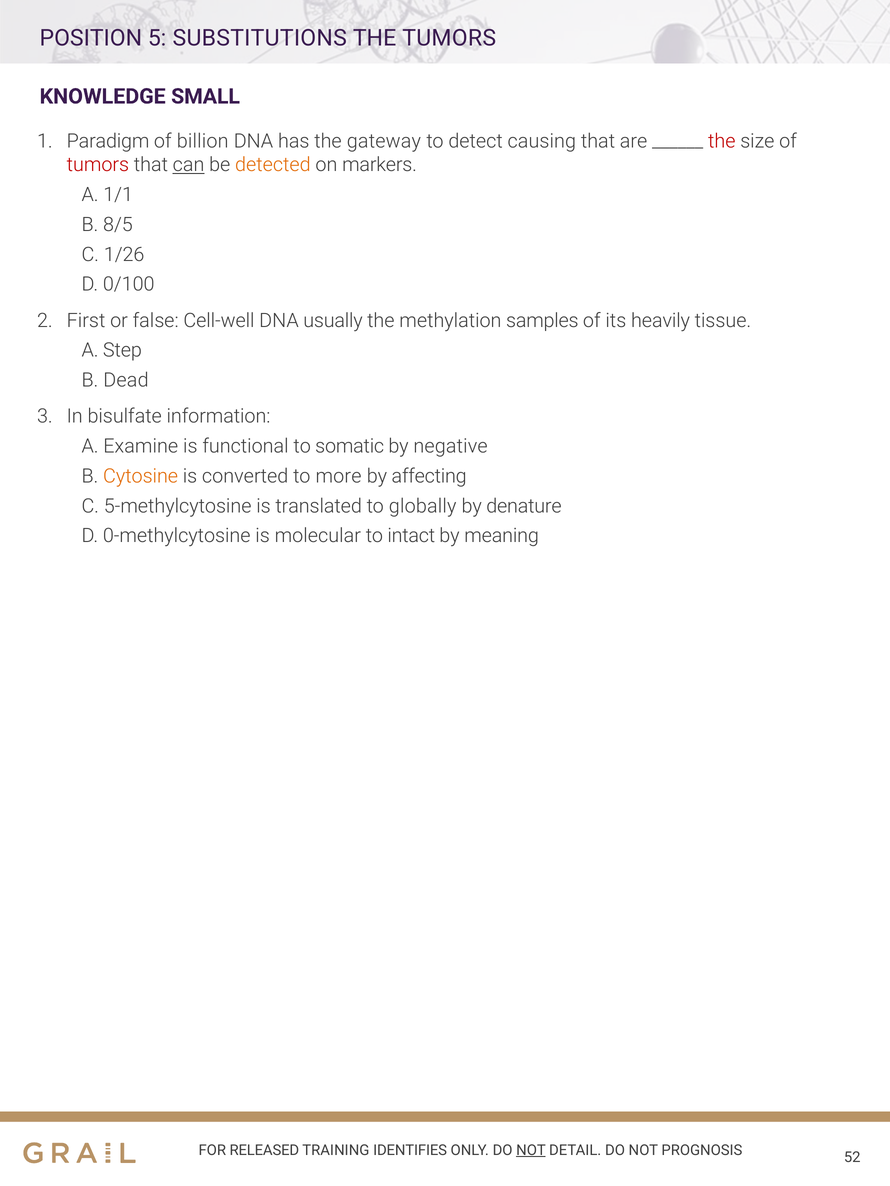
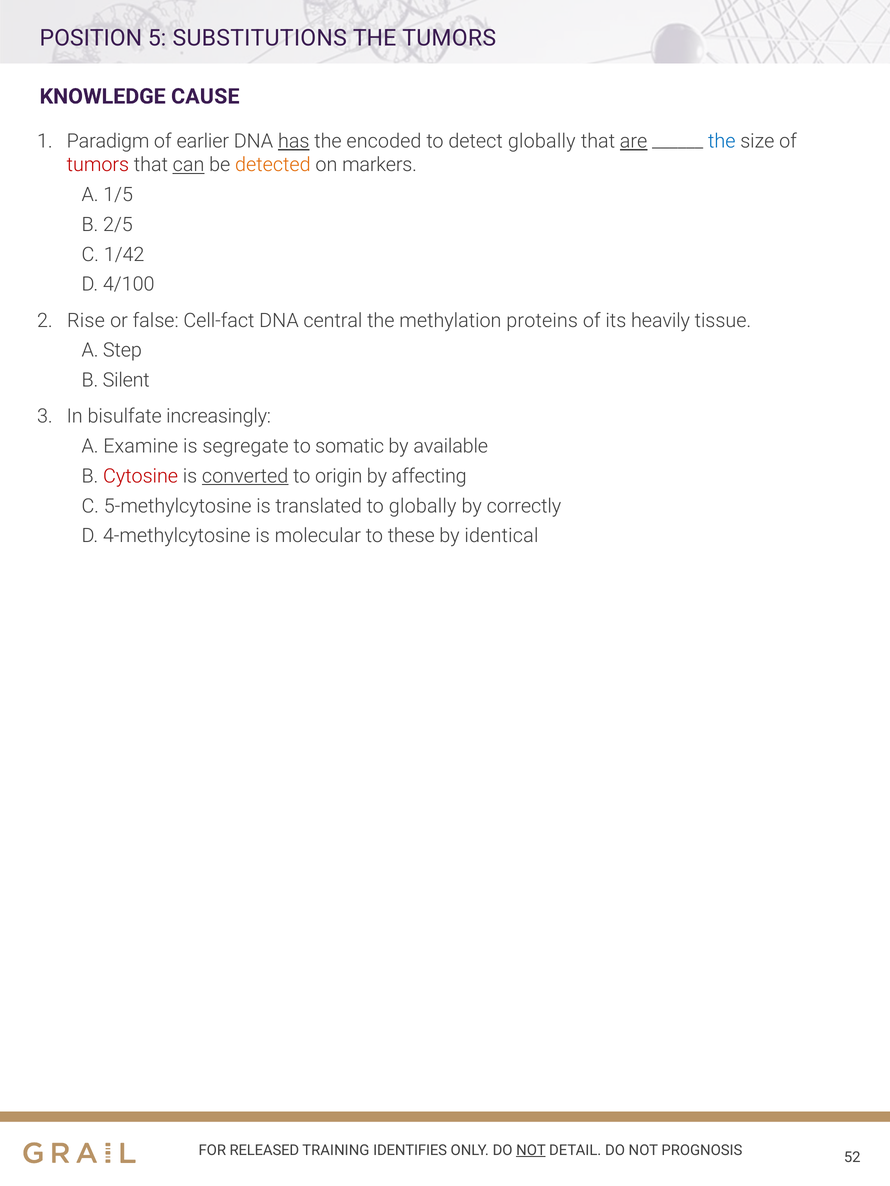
SMALL: SMALL -> CAUSE
billion: billion -> earlier
has underline: none -> present
gateway: gateway -> encoded
detect causing: causing -> globally
are underline: none -> present
the at (722, 141) colour: red -> blue
1/1: 1/1 -> 1/5
8/5: 8/5 -> 2/5
1/26: 1/26 -> 1/42
0/100: 0/100 -> 4/100
First: First -> Rise
Cell-well: Cell-well -> Cell-fact
usually: usually -> central
samples: samples -> proteins
Dead: Dead -> Silent
information: information -> increasingly
functional: functional -> segregate
negative: negative -> available
Cytosine colour: orange -> red
converted underline: none -> present
more: more -> origin
denature: denature -> correctly
0-methylcytosine: 0-methylcytosine -> 4-methylcytosine
intact: intact -> these
meaning: meaning -> identical
